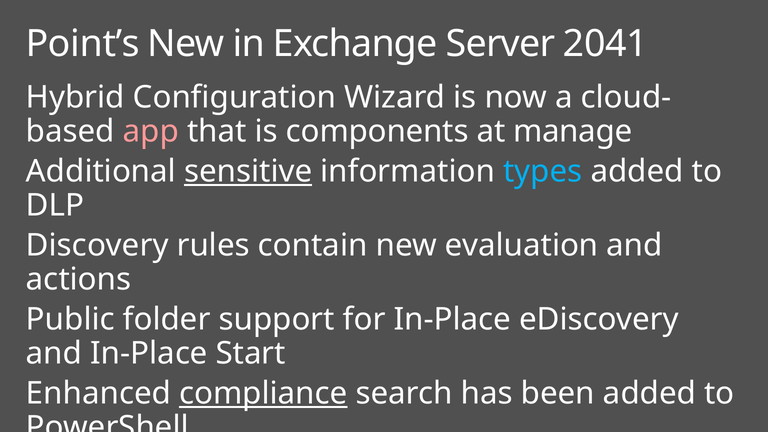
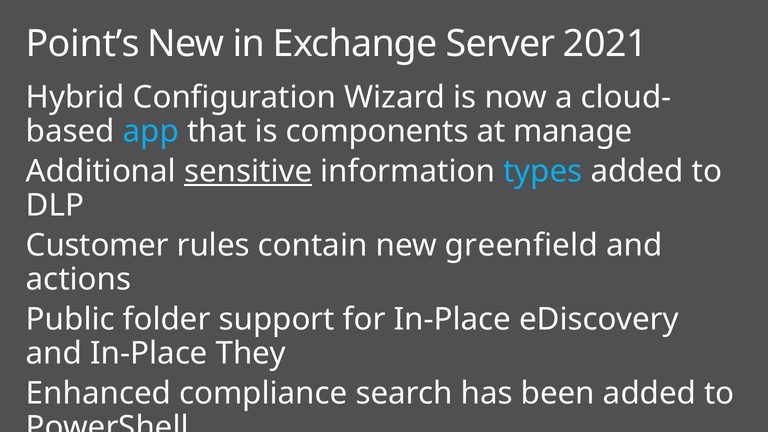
2041: 2041 -> 2021
app colour: pink -> light blue
Discovery: Discovery -> Customer
evaluation: evaluation -> greenfield
Start: Start -> They
compliance underline: present -> none
